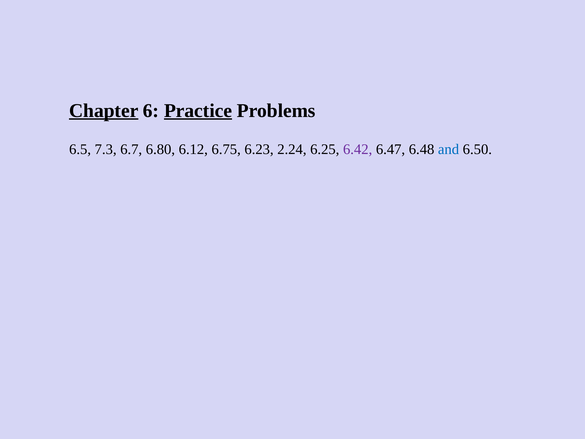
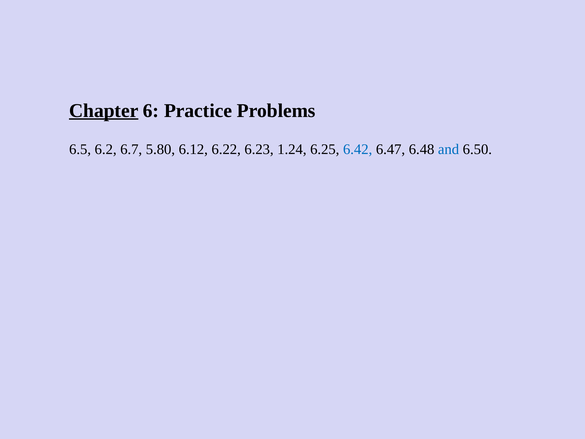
Practice underline: present -> none
7.3: 7.3 -> 6.2
6.80: 6.80 -> 5.80
6.75: 6.75 -> 6.22
2.24: 2.24 -> 1.24
6.42 colour: purple -> blue
